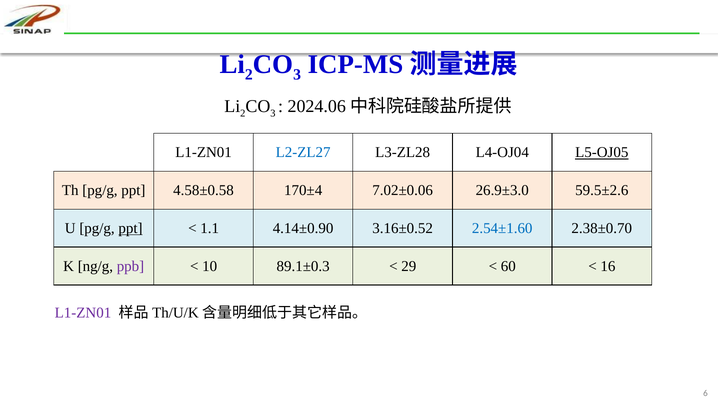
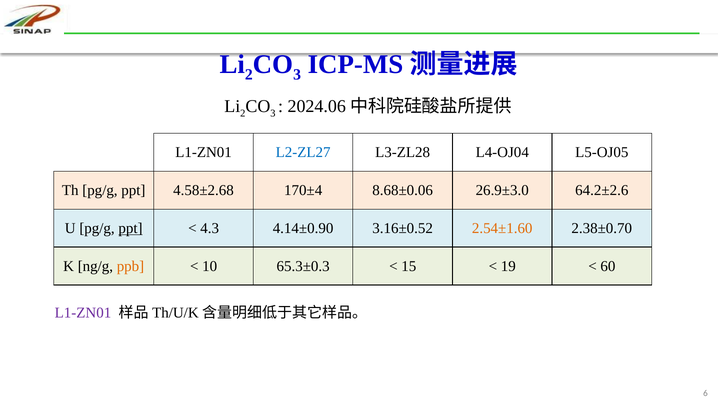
L5-OJ05 underline: present -> none
4.58±0.58: 4.58±0.58 -> 4.58±2.68
7.02±0.06: 7.02±0.06 -> 8.68±0.06
59.5±2.6: 59.5±2.6 -> 64.2±2.6
1.1: 1.1 -> 4.3
2.54±1.60 colour: blue -> orange
ppb colour: purple -> orange
89.1±0.3: 89.1±0.3 -> 65.3±0.3
29: 29 -> 15
60: 60 -> 19
16: 16 -> 60
